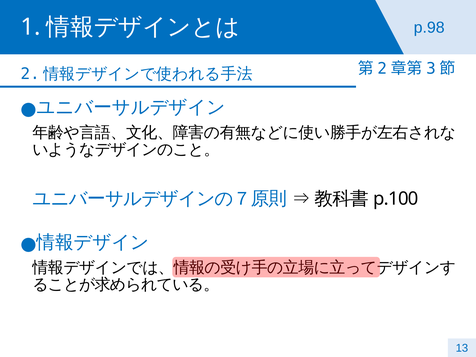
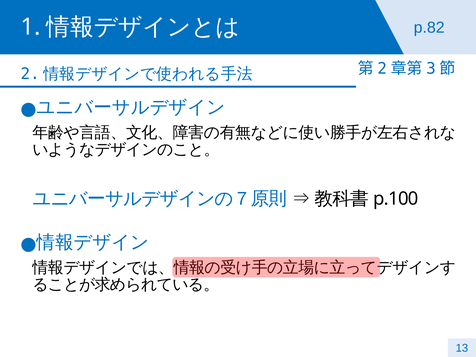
p.98: p.98 -> p.82
